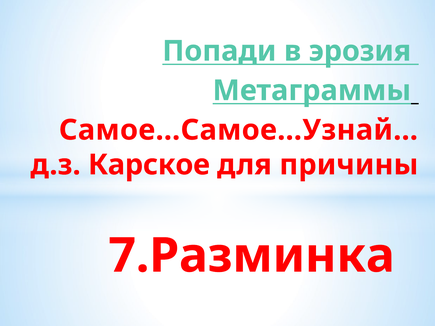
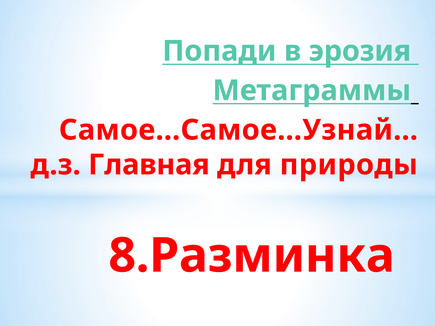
Карское: Карское -> Главная
причины: причины -> природы
7.Разминка: 7.Разминка -> 8.Разминка
